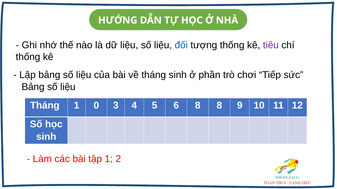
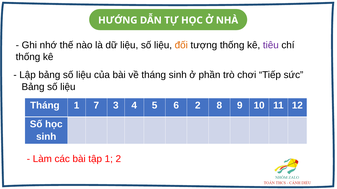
đối colour: blue -> orange
0: 0 -> 7
6 8: 8 -> 2
